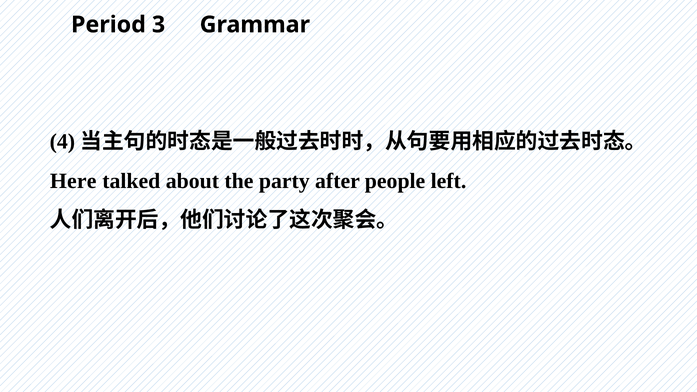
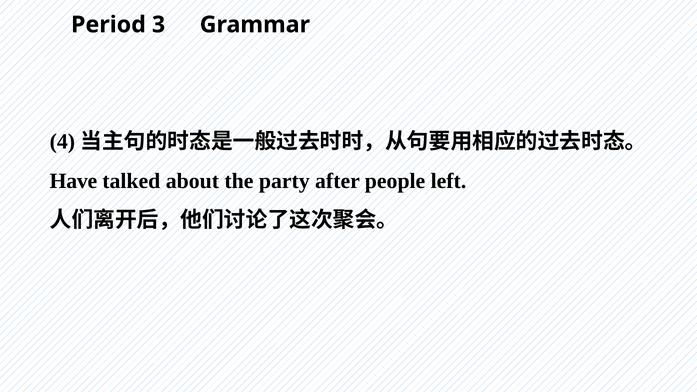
Here: Here -> Have
